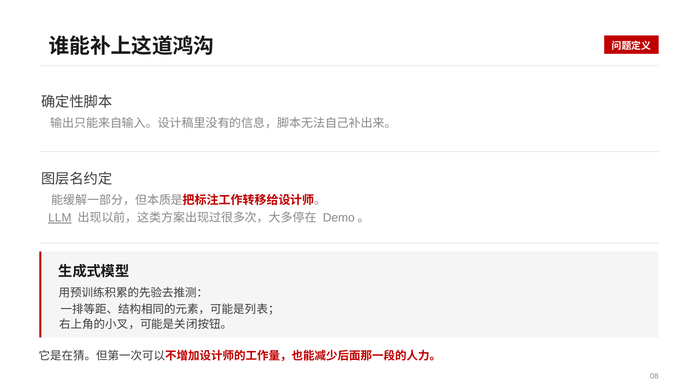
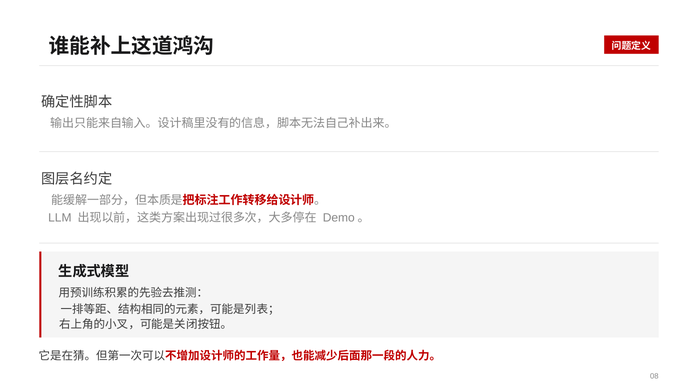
LLM underline: present -> none
